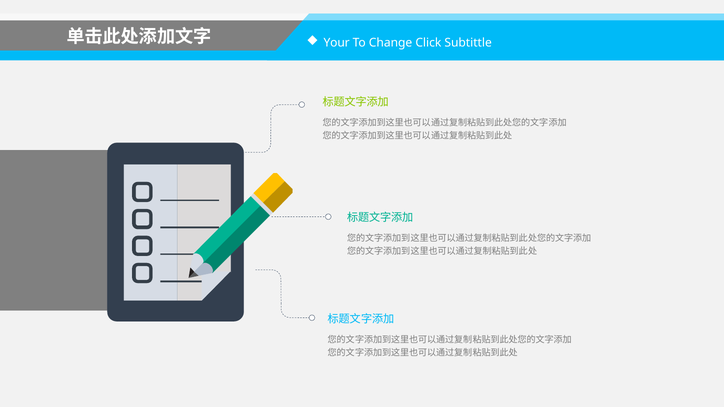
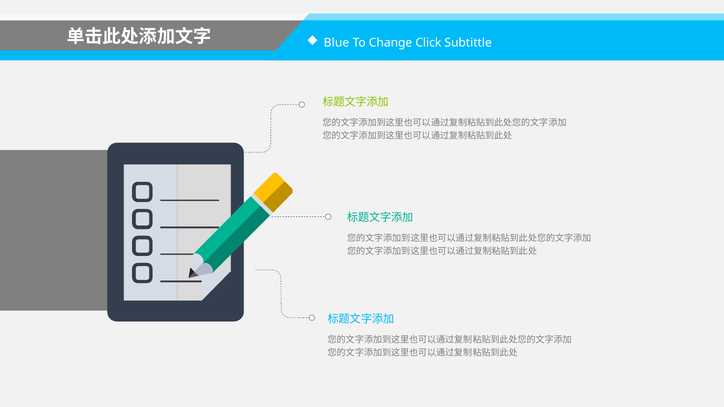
Your: Your -> Blue
